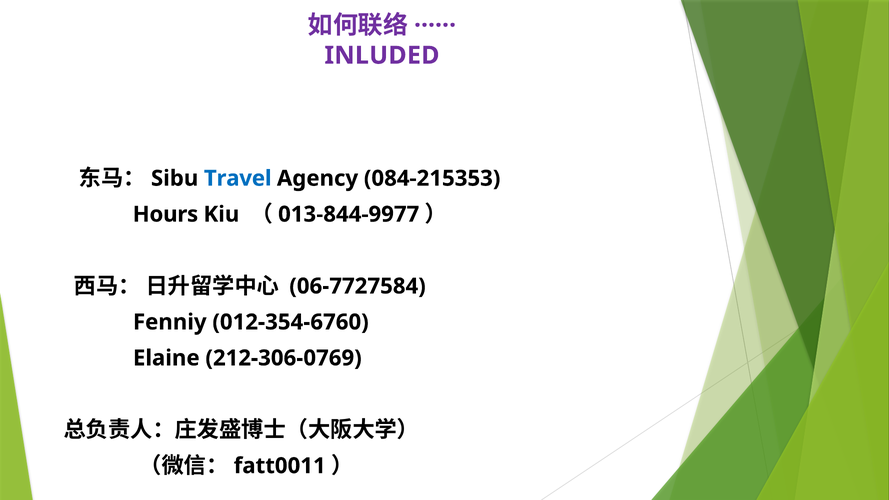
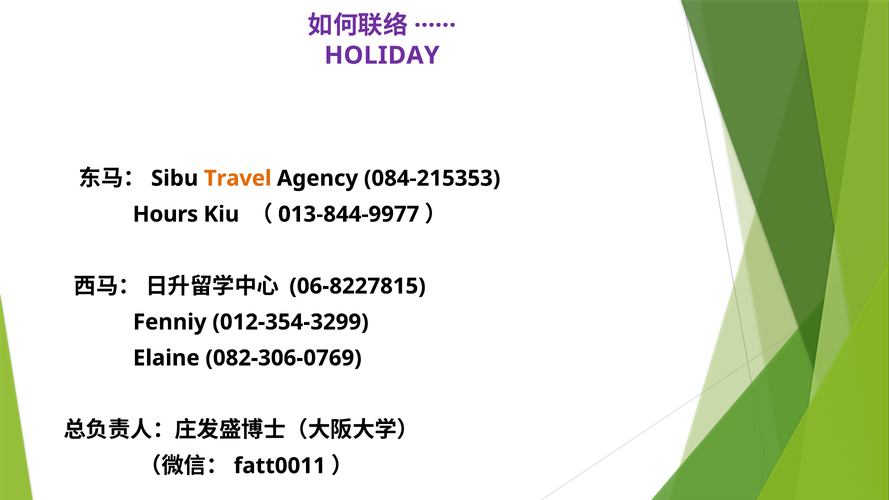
INLUDED: INLUDED -> HOLIDAY
Travel colour: blue -> orange
06-7727584: 06-7727584 -> 06-8227815
012-354-6760: 012-354-6760 -> 012-354-3299
212-306-0769: 212-306-0769 -> 082-306-0769
